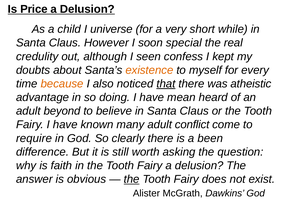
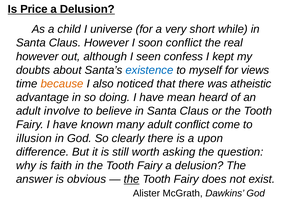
soon special: special -> conflict
credulity at (37, 56): credulity -> however
existence colour: orange -> blue
every: every -> views
that underline: present -> none
beyond: beyond -> involve
require: require -> illusion
been: been -> upon
